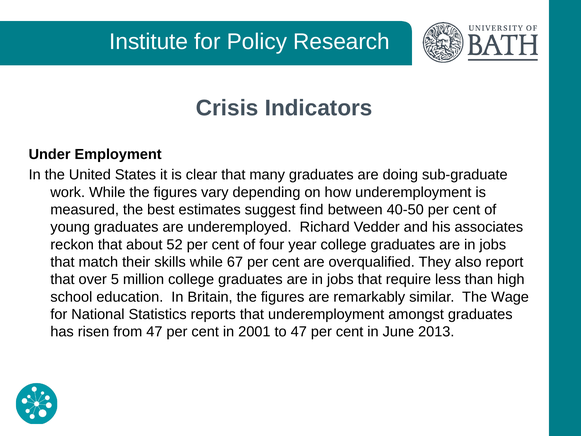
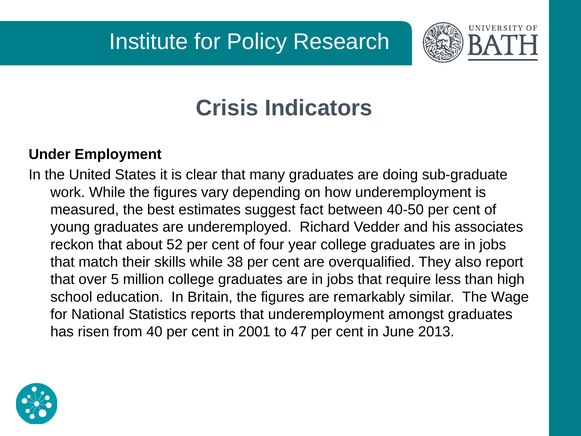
find: find -> fact
67: 67 -> 38
from 47: 47 -> 40
